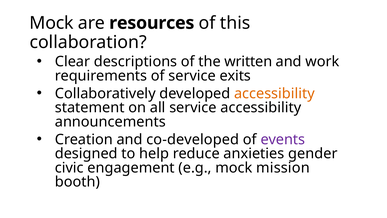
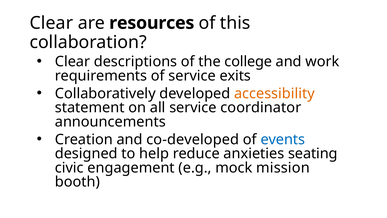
Mock at (51, 23): Mock -> Clear
written: written -> college
service accessibility: accessibility -> coordinator
events colour: purple -> blue
gender: gender -> seating
